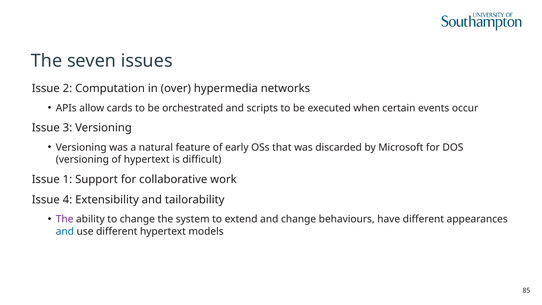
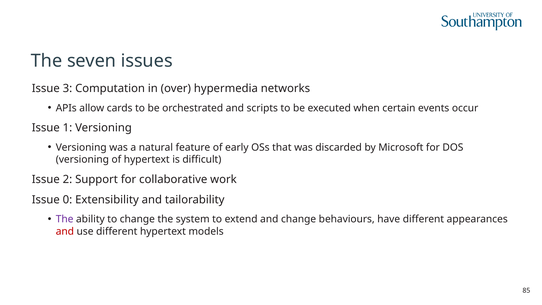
2: 2 -> 3
3: 3 -> 1
1: 1 -> 2
4: 4 -> 0
and at (65, 231) colour: blue -> red
